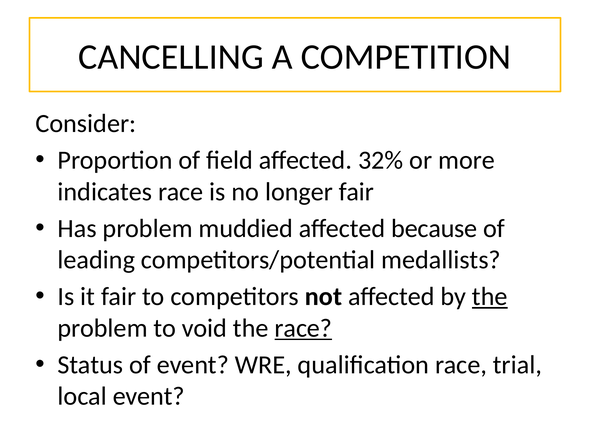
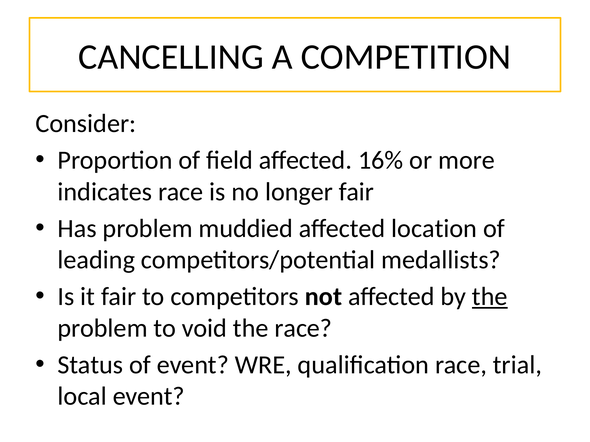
32%: 32% -> 16%
because: because -> location
race at (303, 329) underline: present -> none
